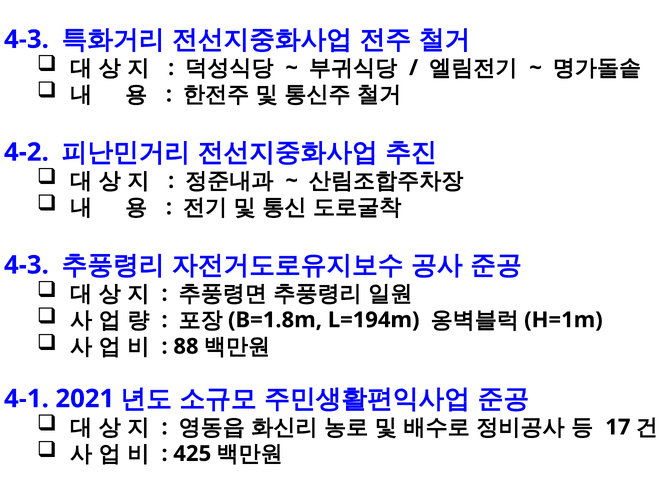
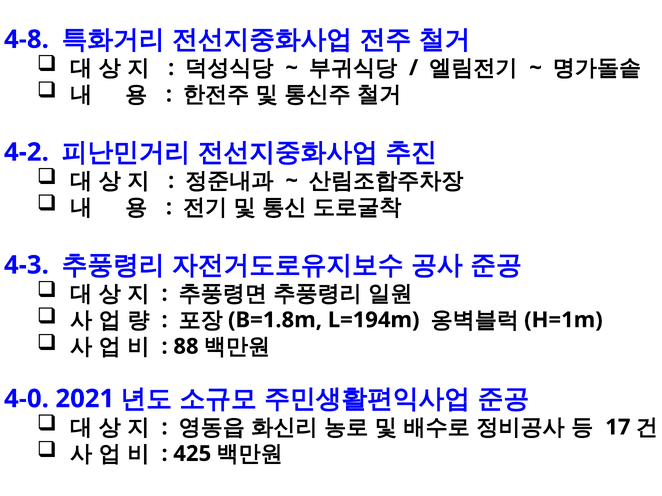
4-3 at (26, 39): 4-3 -> 4-8
4-1: 4-1 -> 4-0
